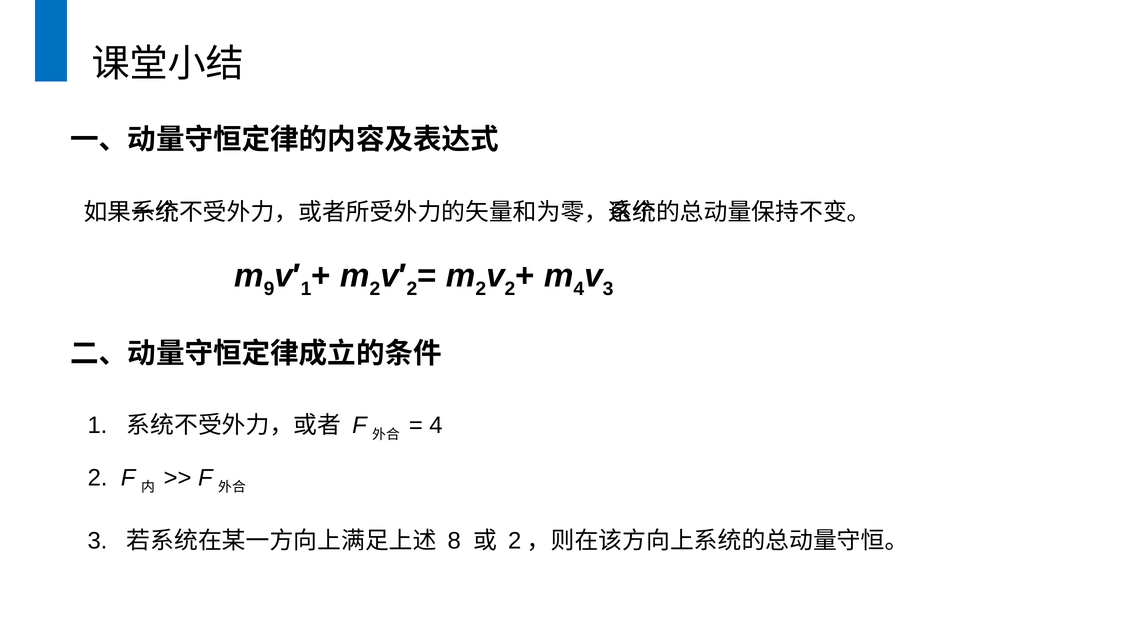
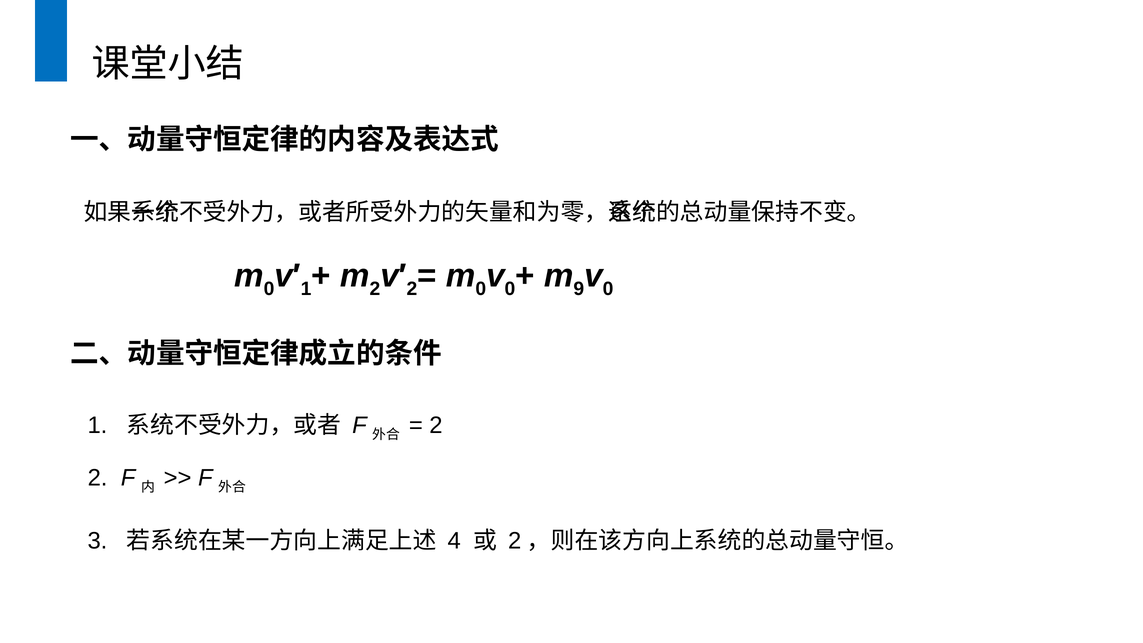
9 at (269, 289): 9 -> 0
2 at (481, 289): 2 -> 0
2 at (510, 289): 2 -> 0
4 at (579, 289): 4 -> 9
3 at (608, 289): 3 -> 0
4 at (436, 425): 4 -> 2
8: 8 -> 4
